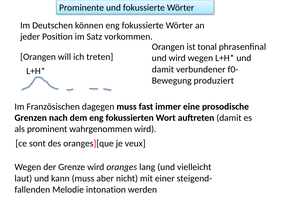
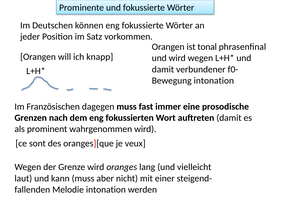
treten: treten -> knapp
produziert at (214, 81): produziert -> intonation
